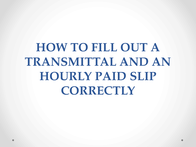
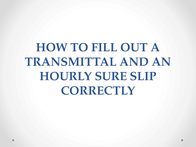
PAID: PAID -> SURE
